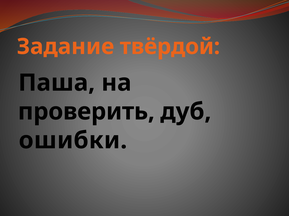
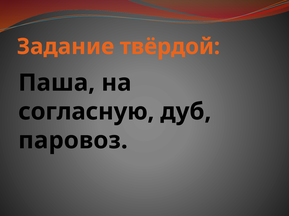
проверить: проверить -> согласную
ошибки: ошибки -> паровоз
